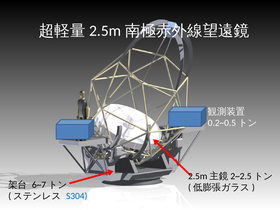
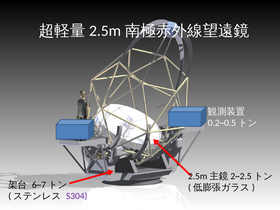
S304 colour: blue -> purple
